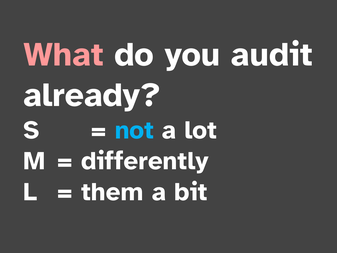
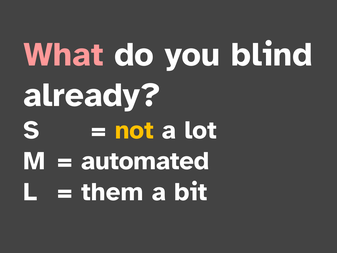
audit: audit -> blind
not colour: light blue -> yellow
differently: differently -> automated
